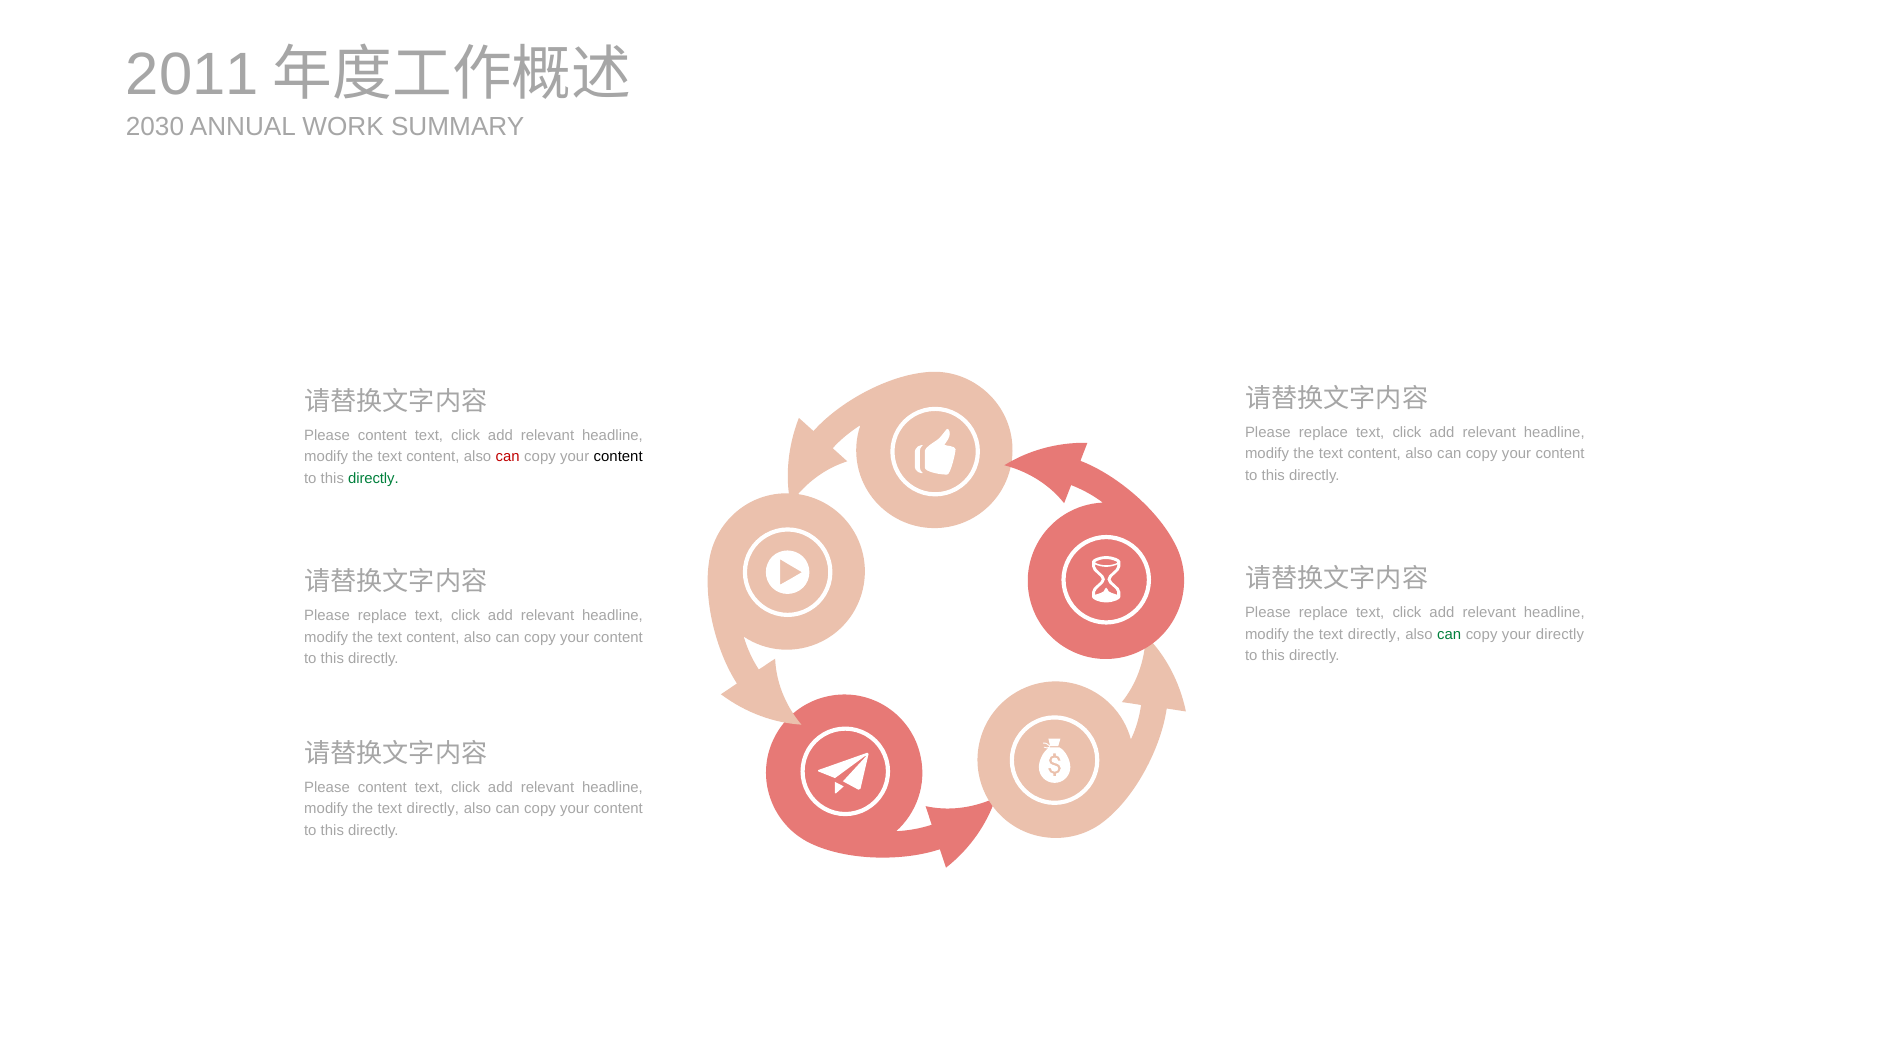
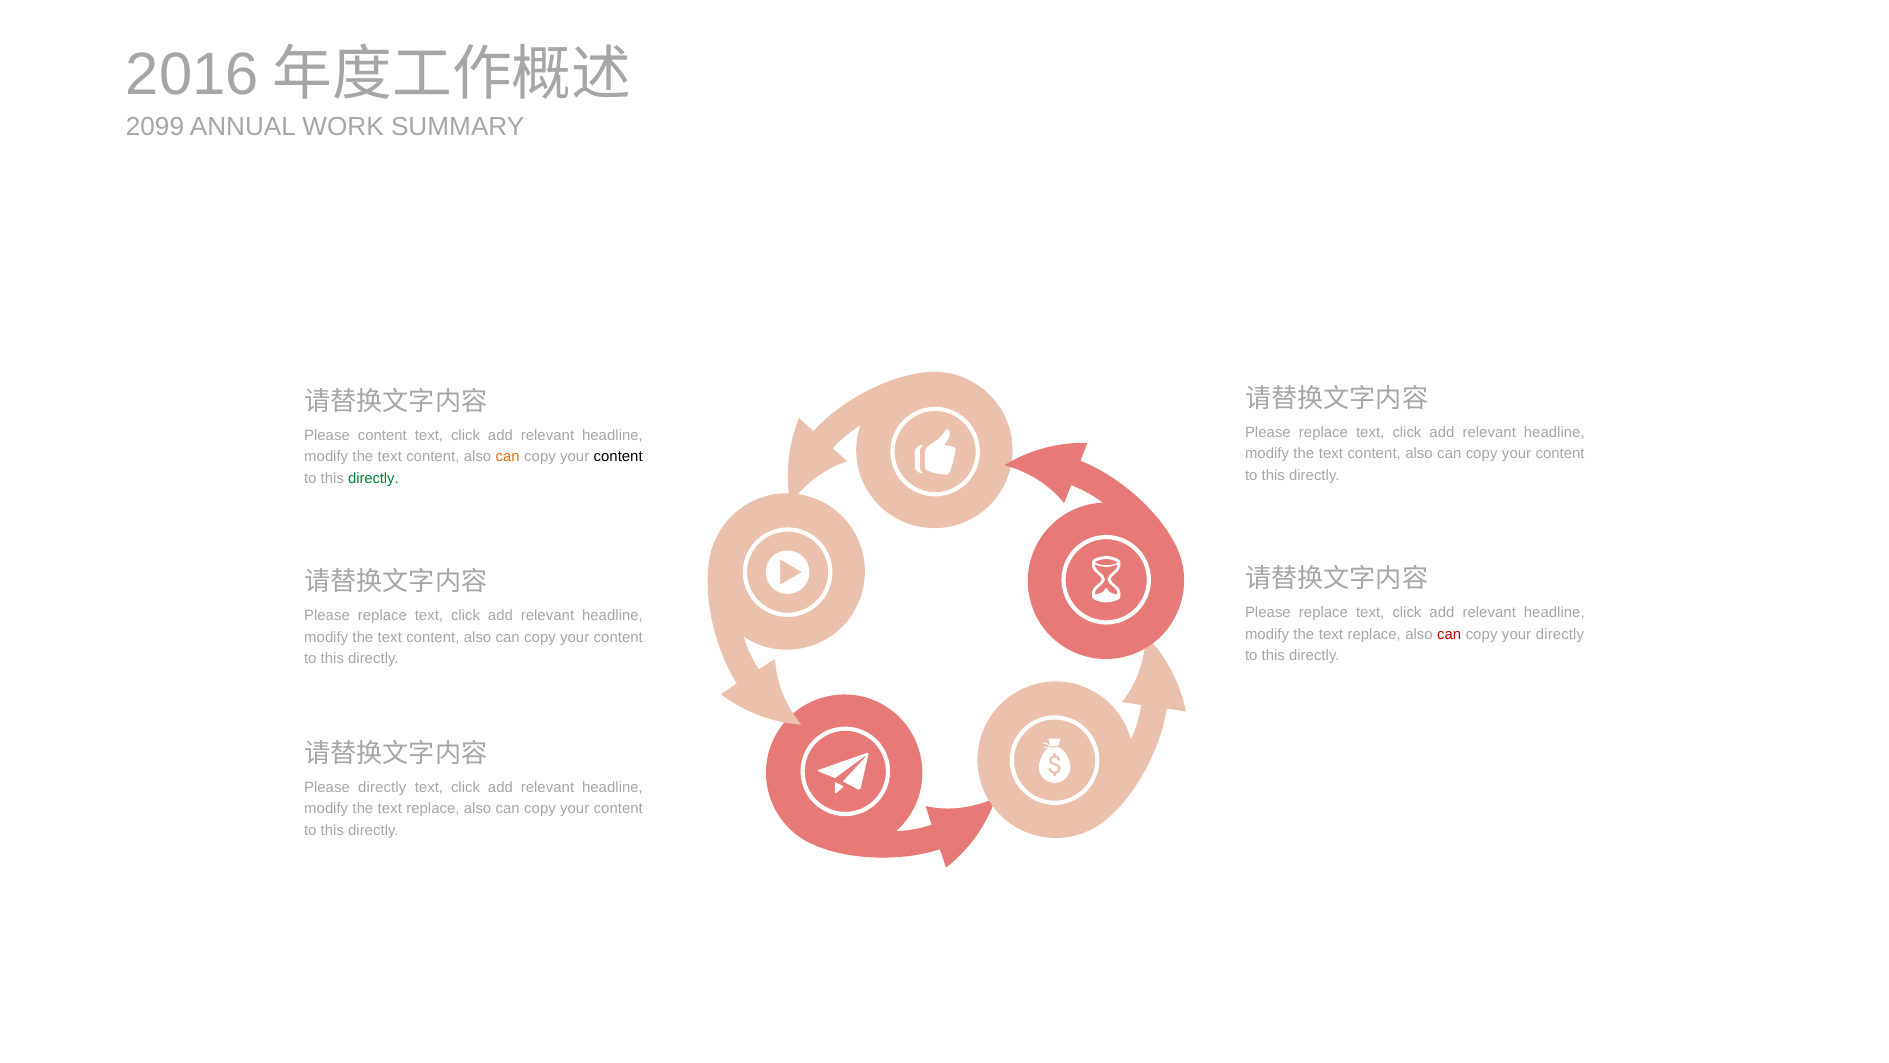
2011: 2011 -> 2016
2030: 2030 -> 2099
can at (508, 457) colour: red -> orange
directly at (1374, 634): directly -> replace
can at (1449, 634) colour: green -> red
content at (382, 787): content -> directly
directly at (433, 808): directly -> replace
